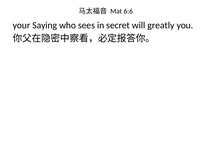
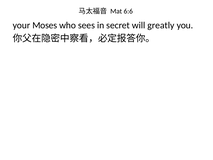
Saying: Saying -> Moses
